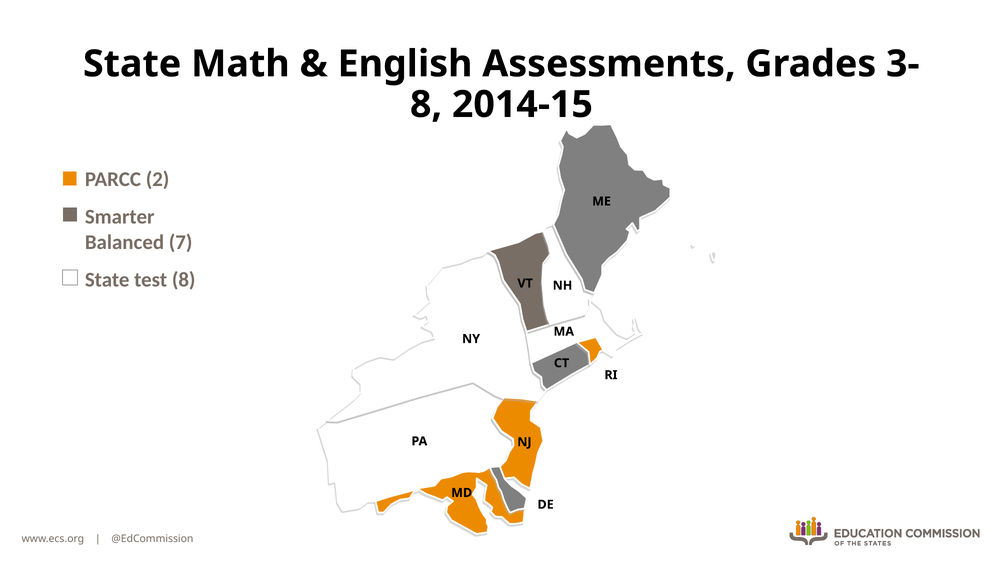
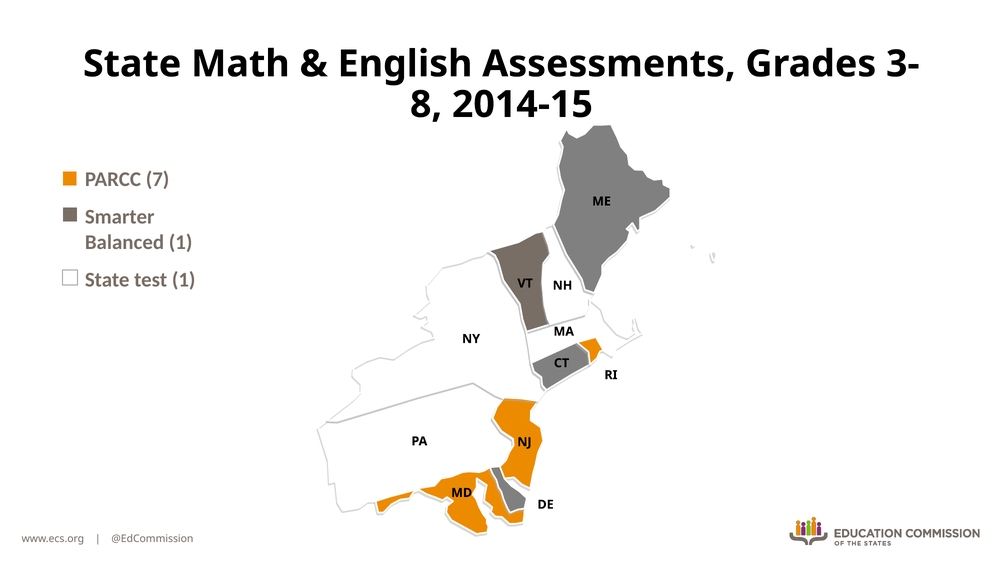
2: 2 -> 7
Balanced 7: 7 -> 1
test 8: 8 -> 1
